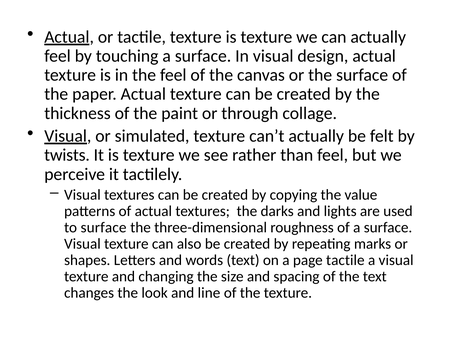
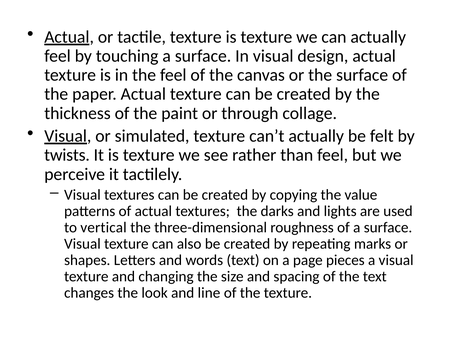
to surface: surface -> vertical
page tactile: tactile -> pieces
